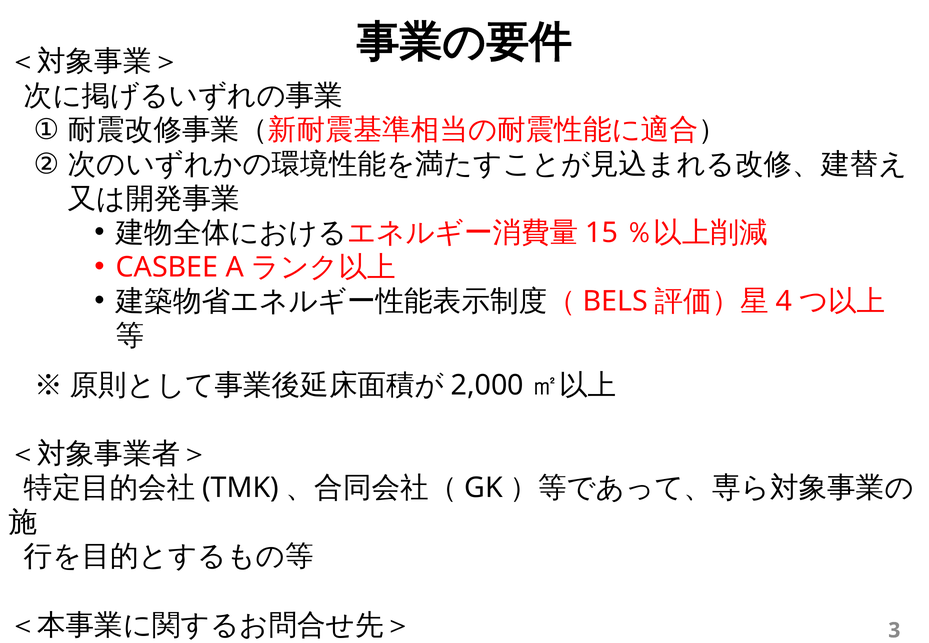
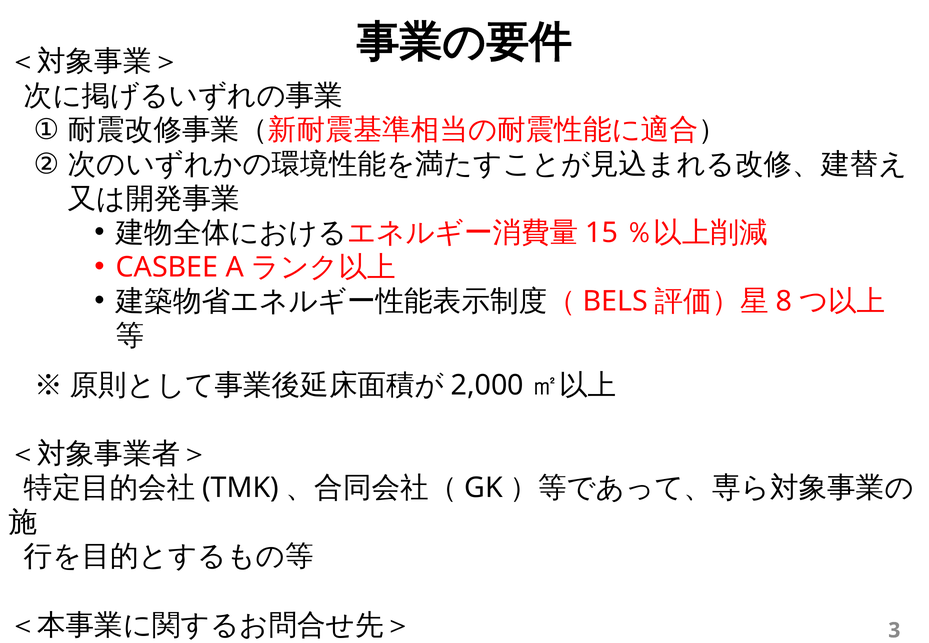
4: 4 -> 8
